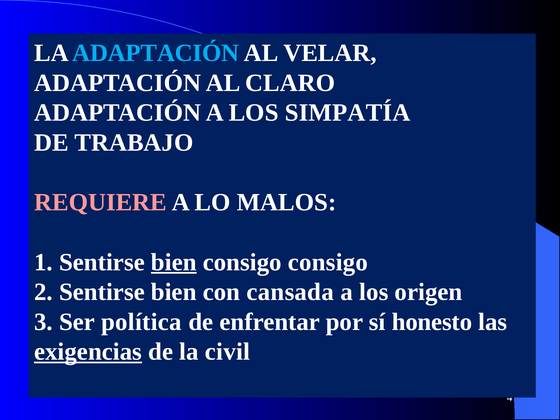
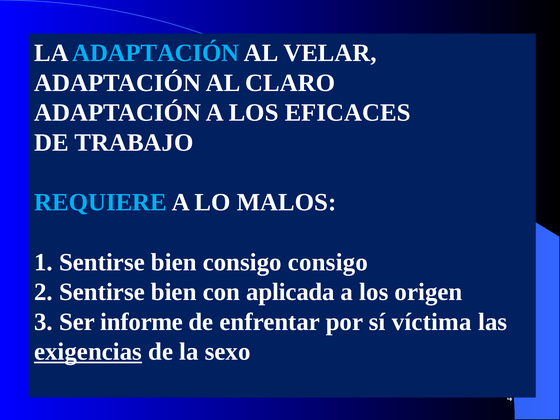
SIMPATÍA: SIMPATÍA -> EFICACES
REQUIERE colour: pink -> light blue
bien at (174, 262) underline: present -> none
cansada: cansada -> aplicada
política: política -> informe
honesto: honesto -> víctima
civil: civil -> sexo
